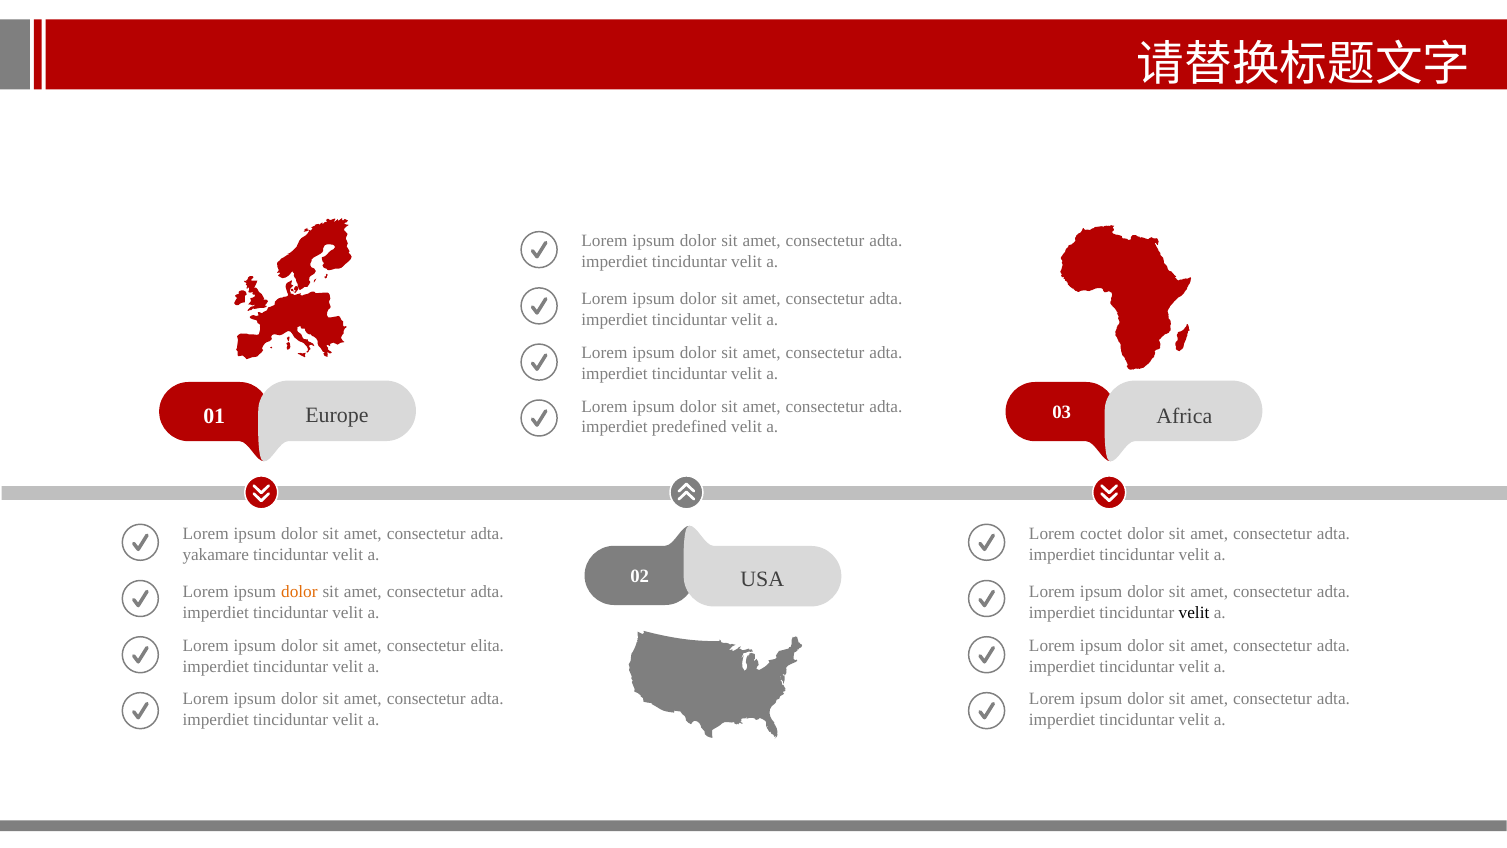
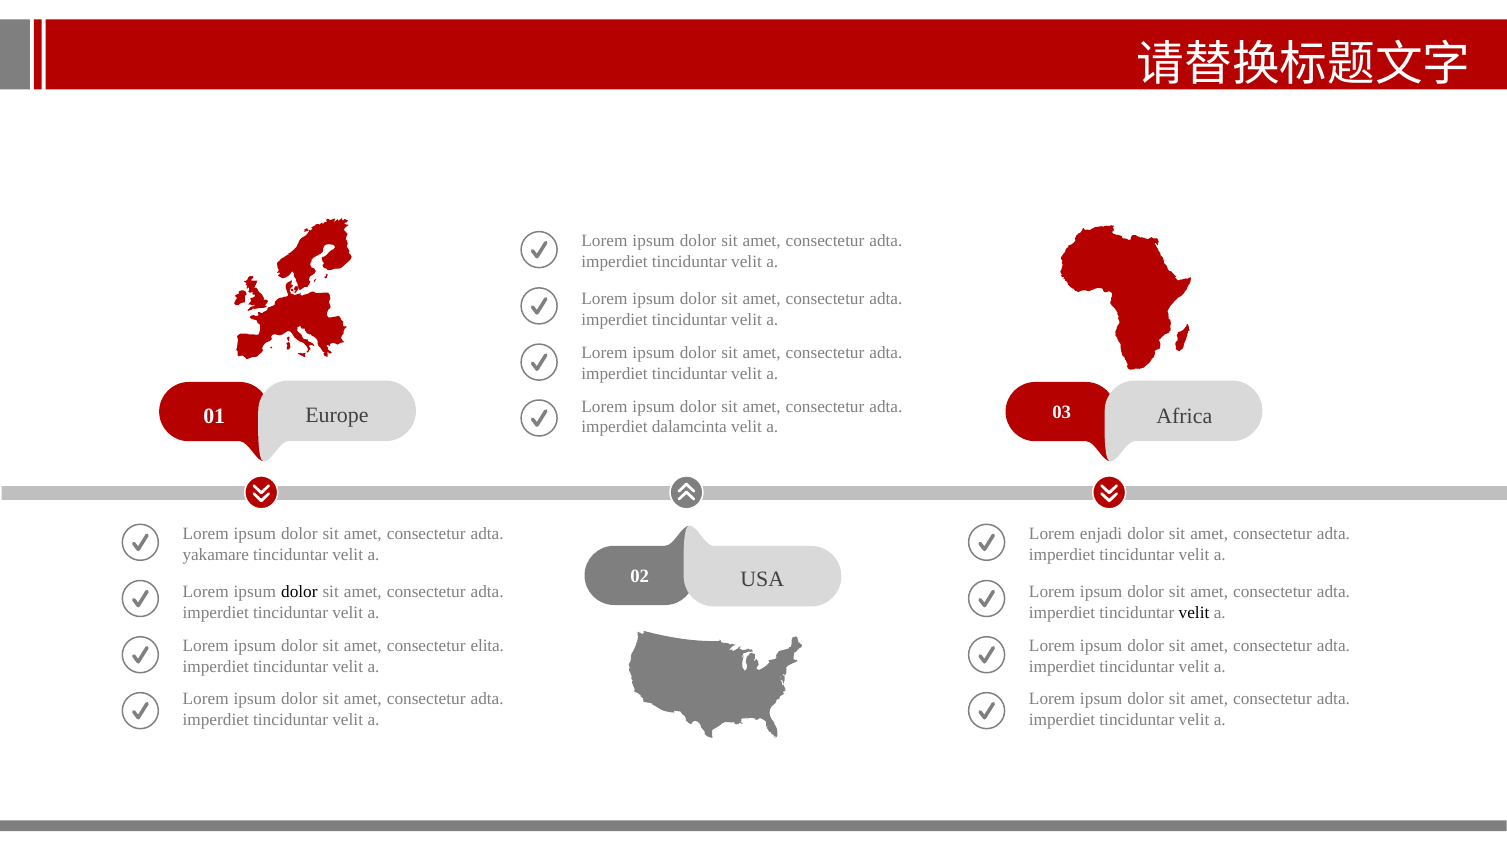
predefined: predefined -> dalamcinta
coctet: coctet -> enjadi
dolor at (299, 591) colour: orange -> black
